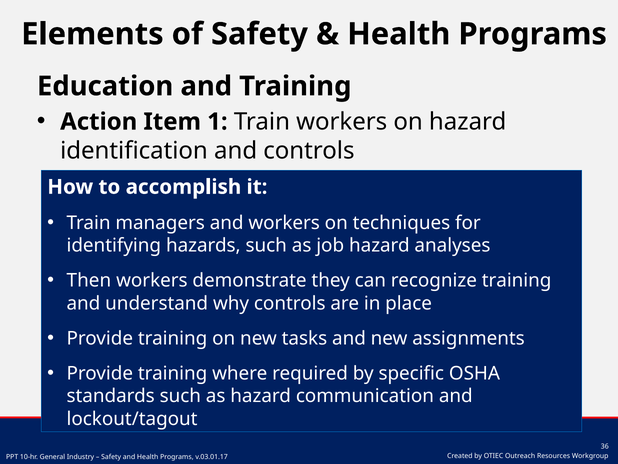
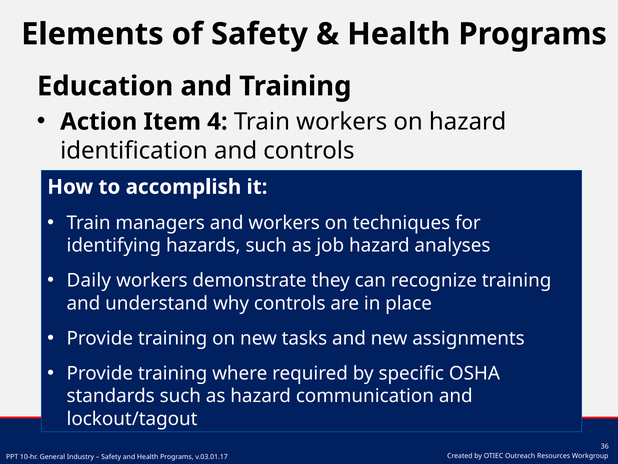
1: 1 -> 4
Then: Then -> Daily
